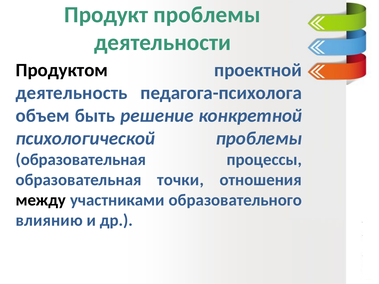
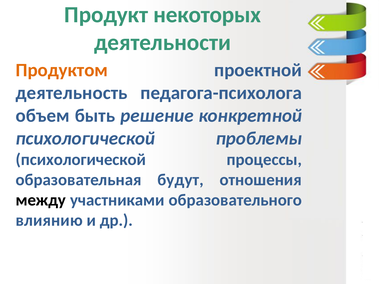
Продукт проблемы: проблемы -> некоторых
Продуктом colour: black -> orange
образовательная at (81, 160): образовательная -> психологической
точки: точки -> будут
